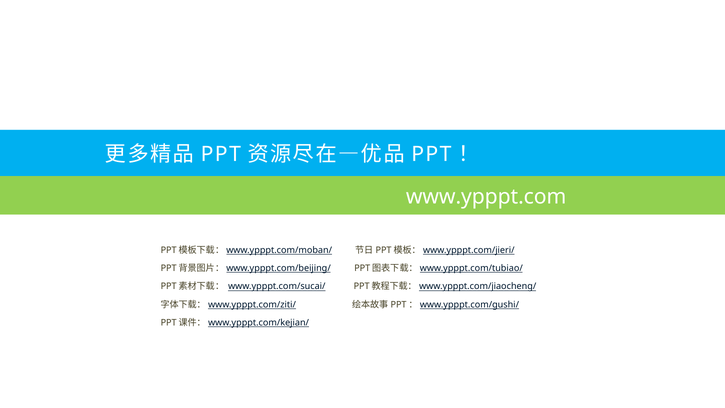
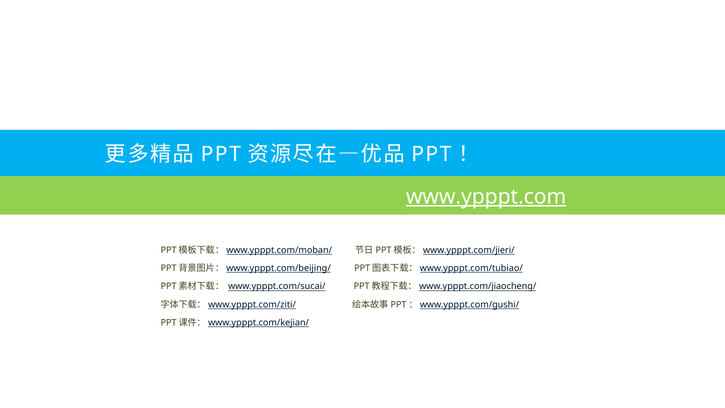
www.ypppt.com underline: none -> present
